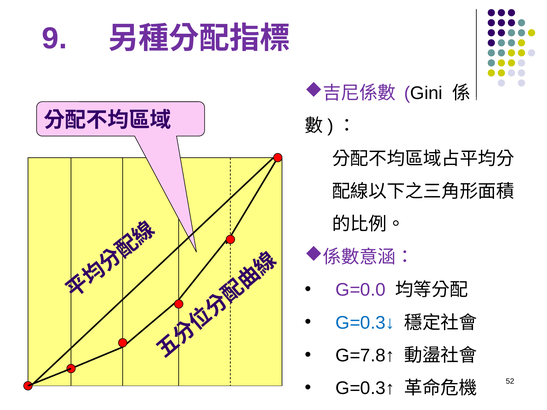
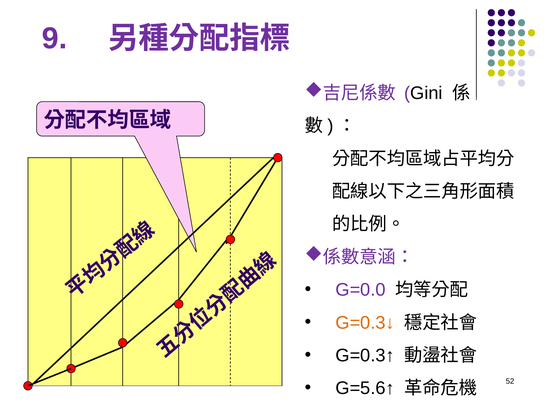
G=0.3↓ colour: blue -> orange
G=7.8↑: G=7.8↑ -> G=0.3↑
G=0.3↑: G=0.3↑ -> G=5.6↑
